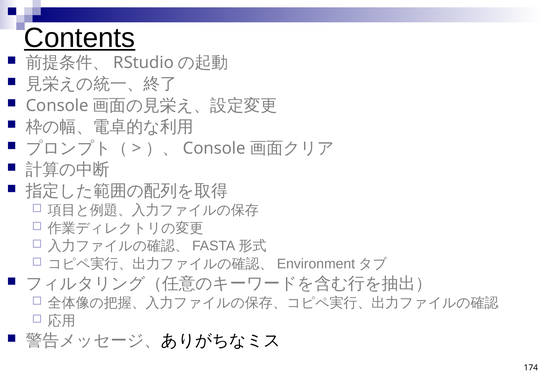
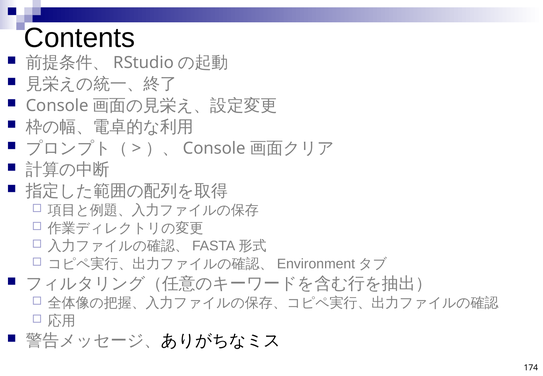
Contents underline: present -> none
